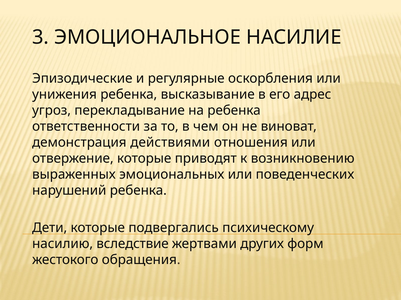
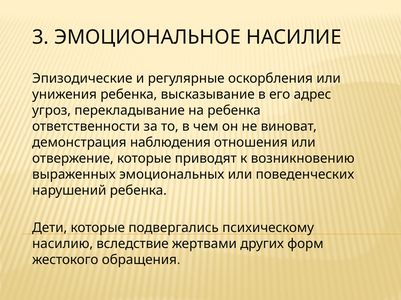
действиями: действиями -> наблюдения
